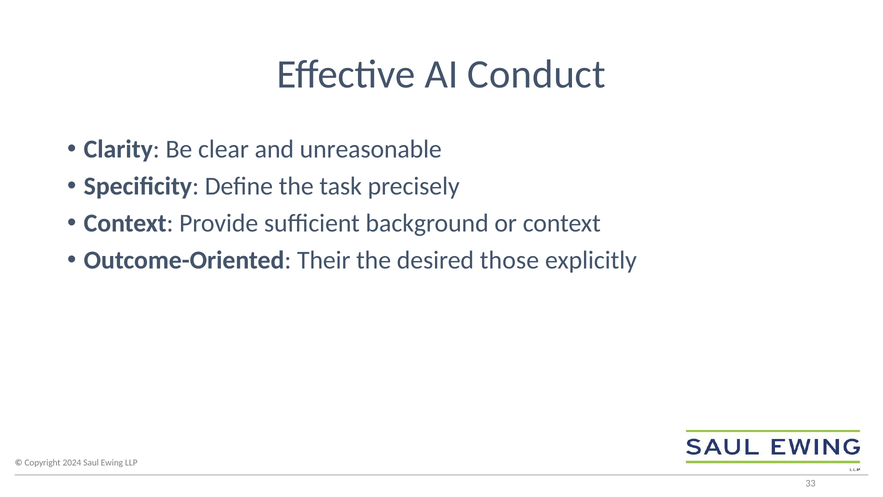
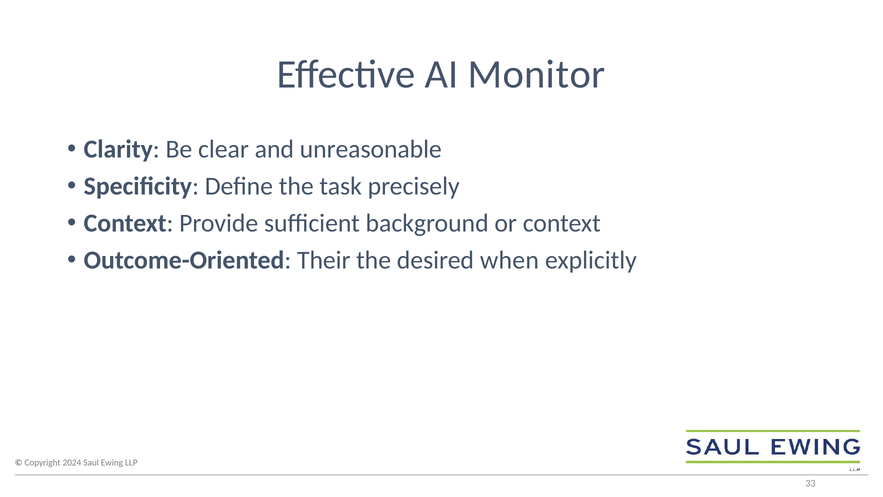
Conduct: Conduct -> Monitor
those: those -> when
